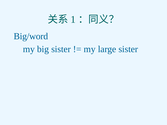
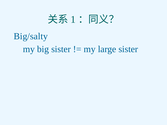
Big/word: Big/word -> Big/salty
